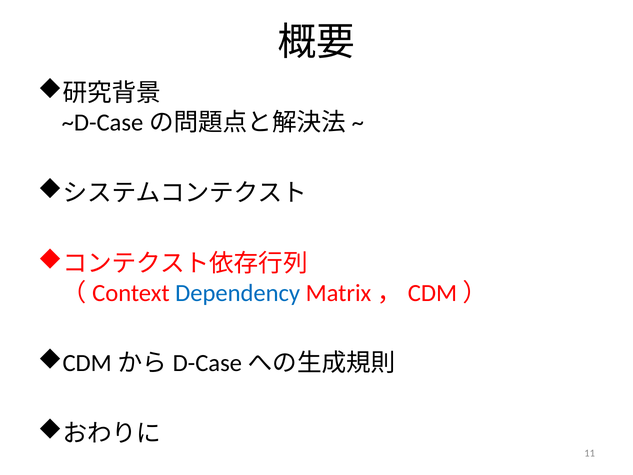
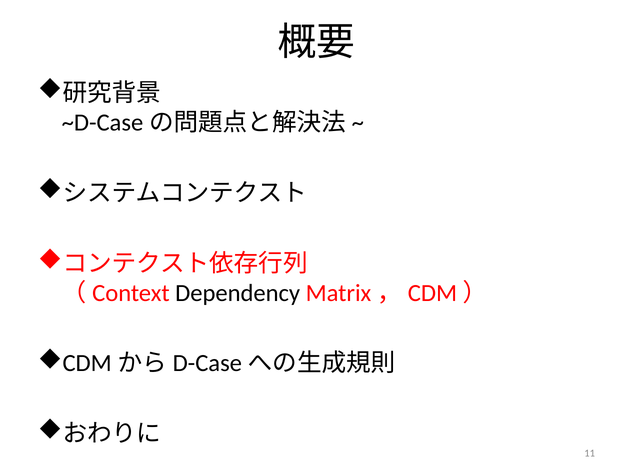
Dependency colour: blue -> black
